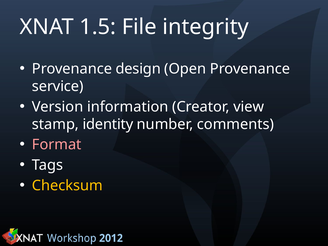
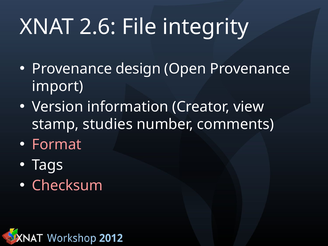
1.5: 1.5 -> 2.6
service: service -> import
identity: identity -> studies
Checksum colour: yellow -> pink
